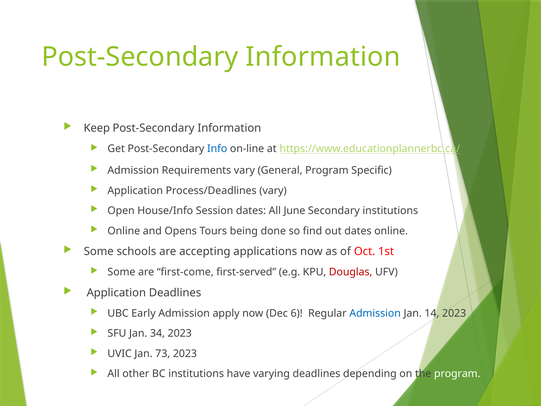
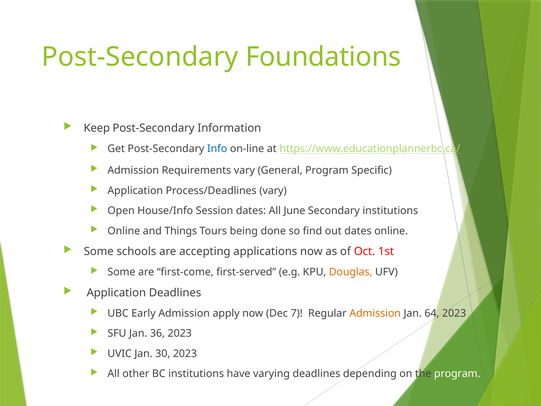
Information at (323, 57): Information -> Foundations
Opens: Opens -> Things
Douglas colour: red -> orange
6: 6 -> 7
Admission at (375, 313) colour: blue -> orange
14: 14 -> 64
34: 34 -> 36
73: 73 -> 30
